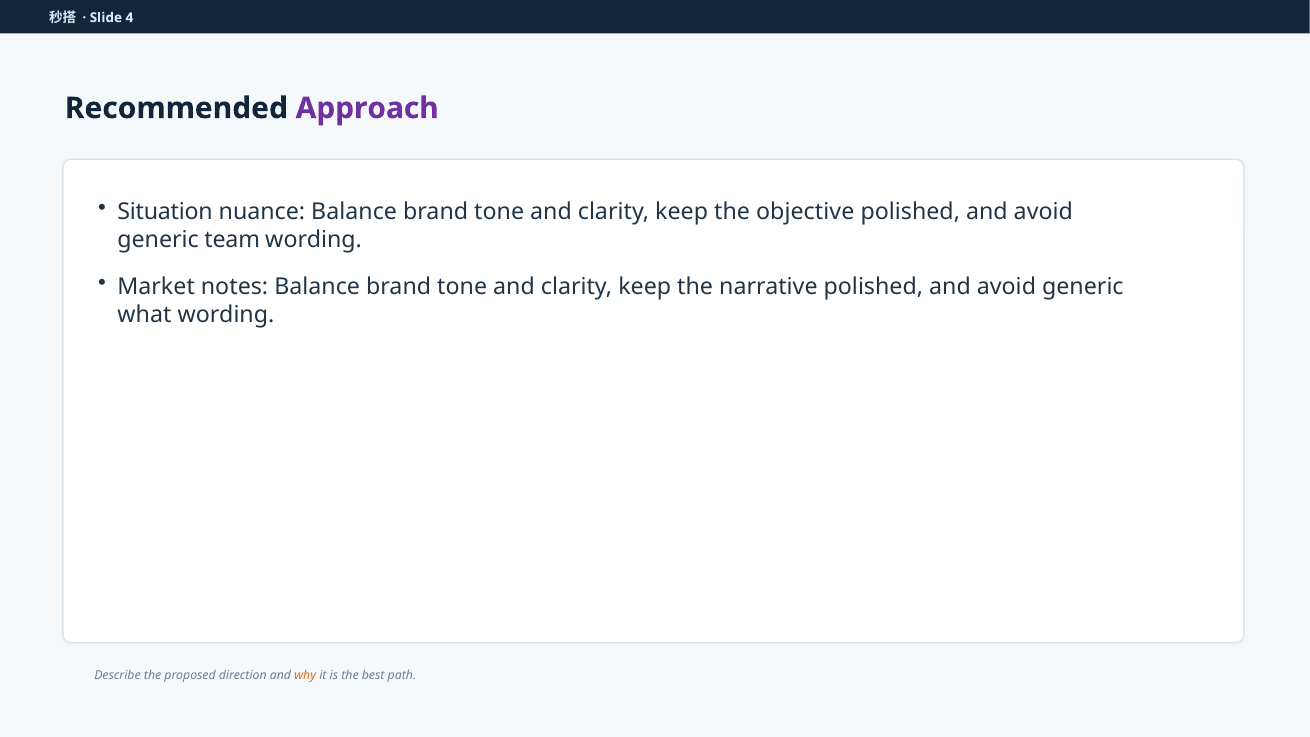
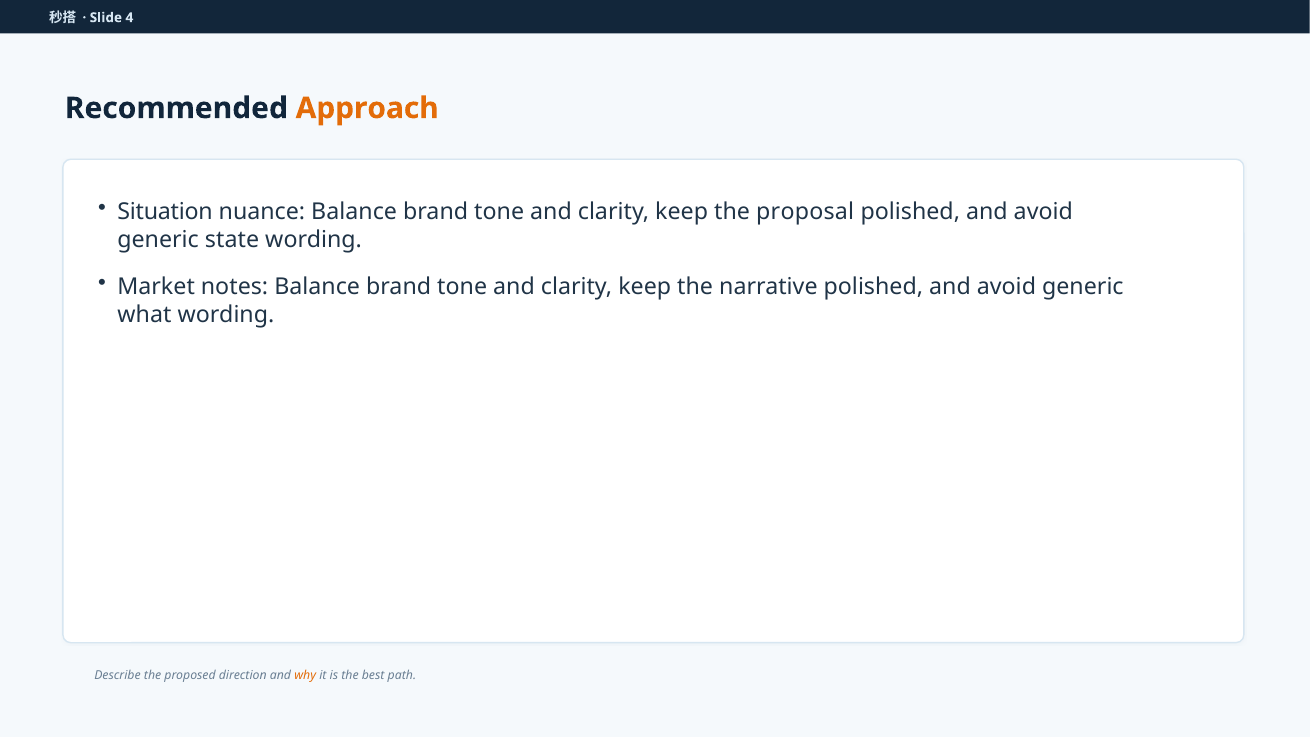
Approach colour: purple -> orange
objective: objective -> proposal
team: team -> state
